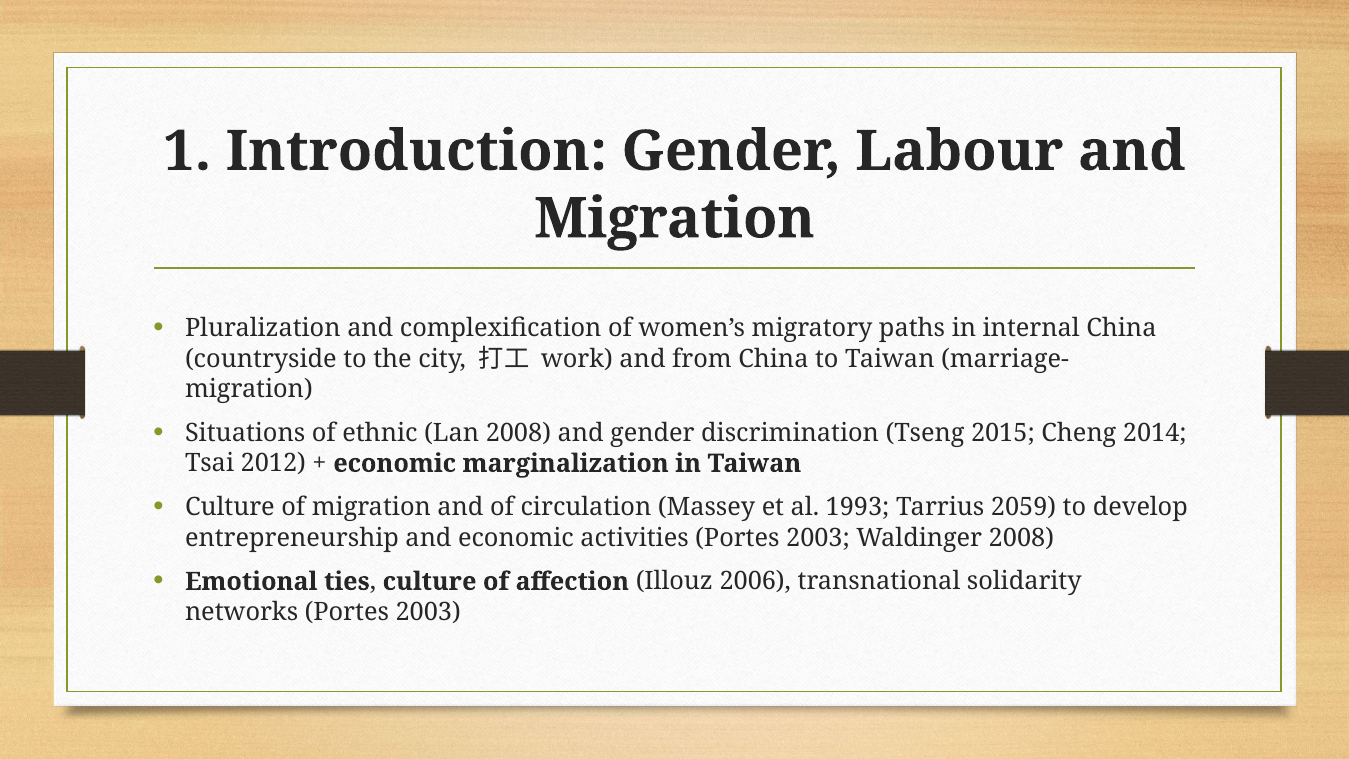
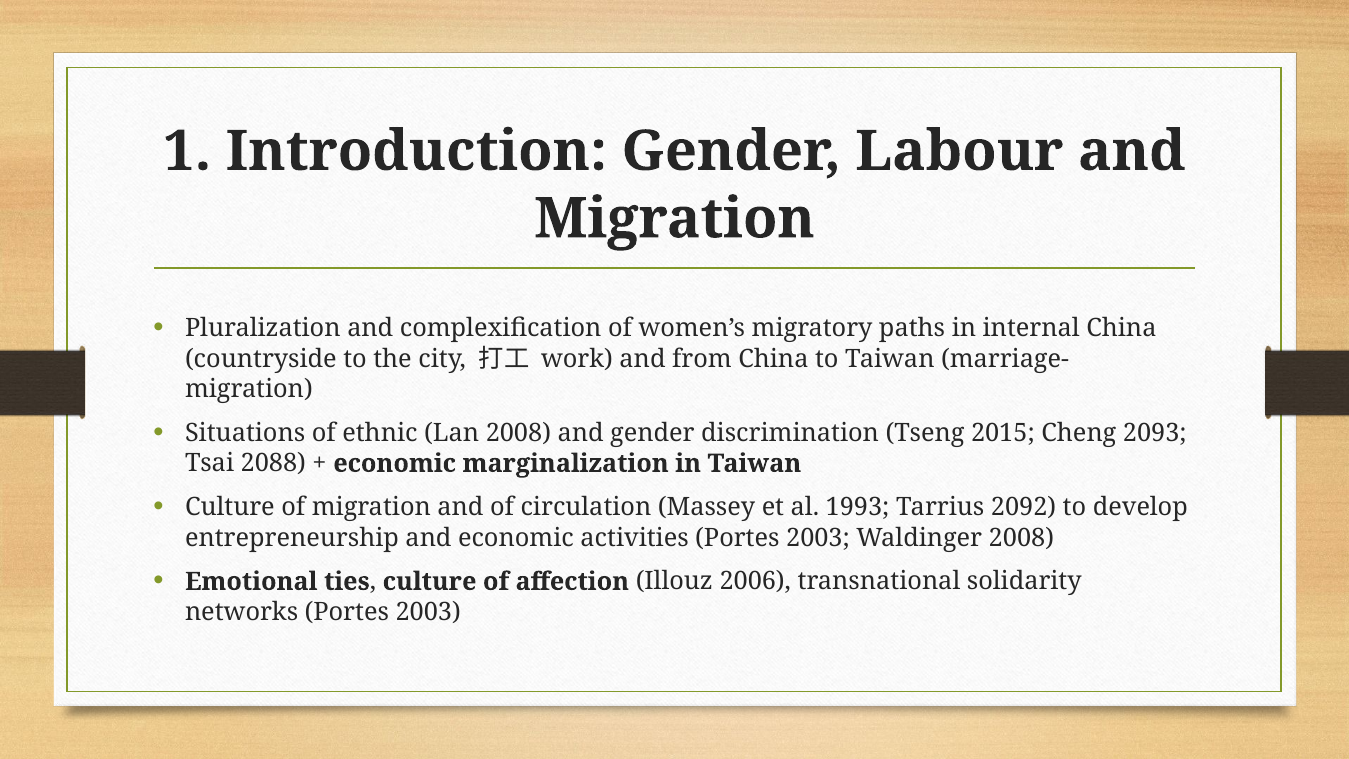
2014: 2014 -> 2093
2012: 2012 -> 2088
2059: 2059 -> 2092
